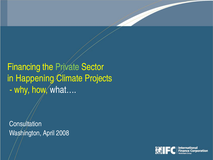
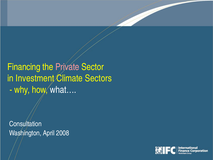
Private colour: light green -> pink
Happening: Happening -> Investment
Projects: Projects -> Sectors
